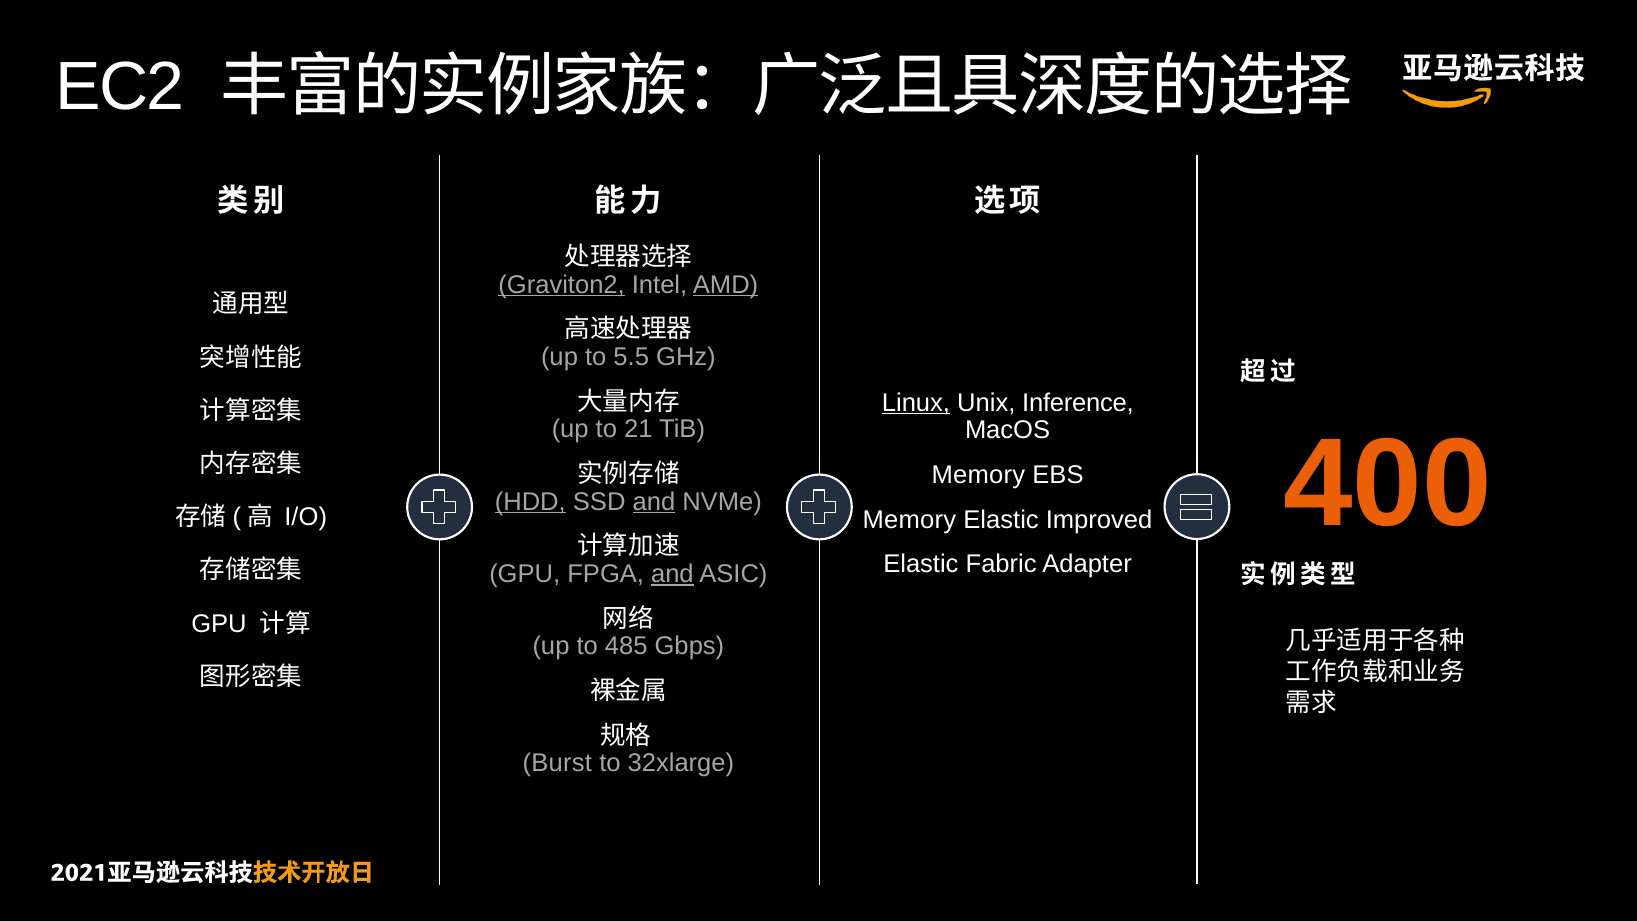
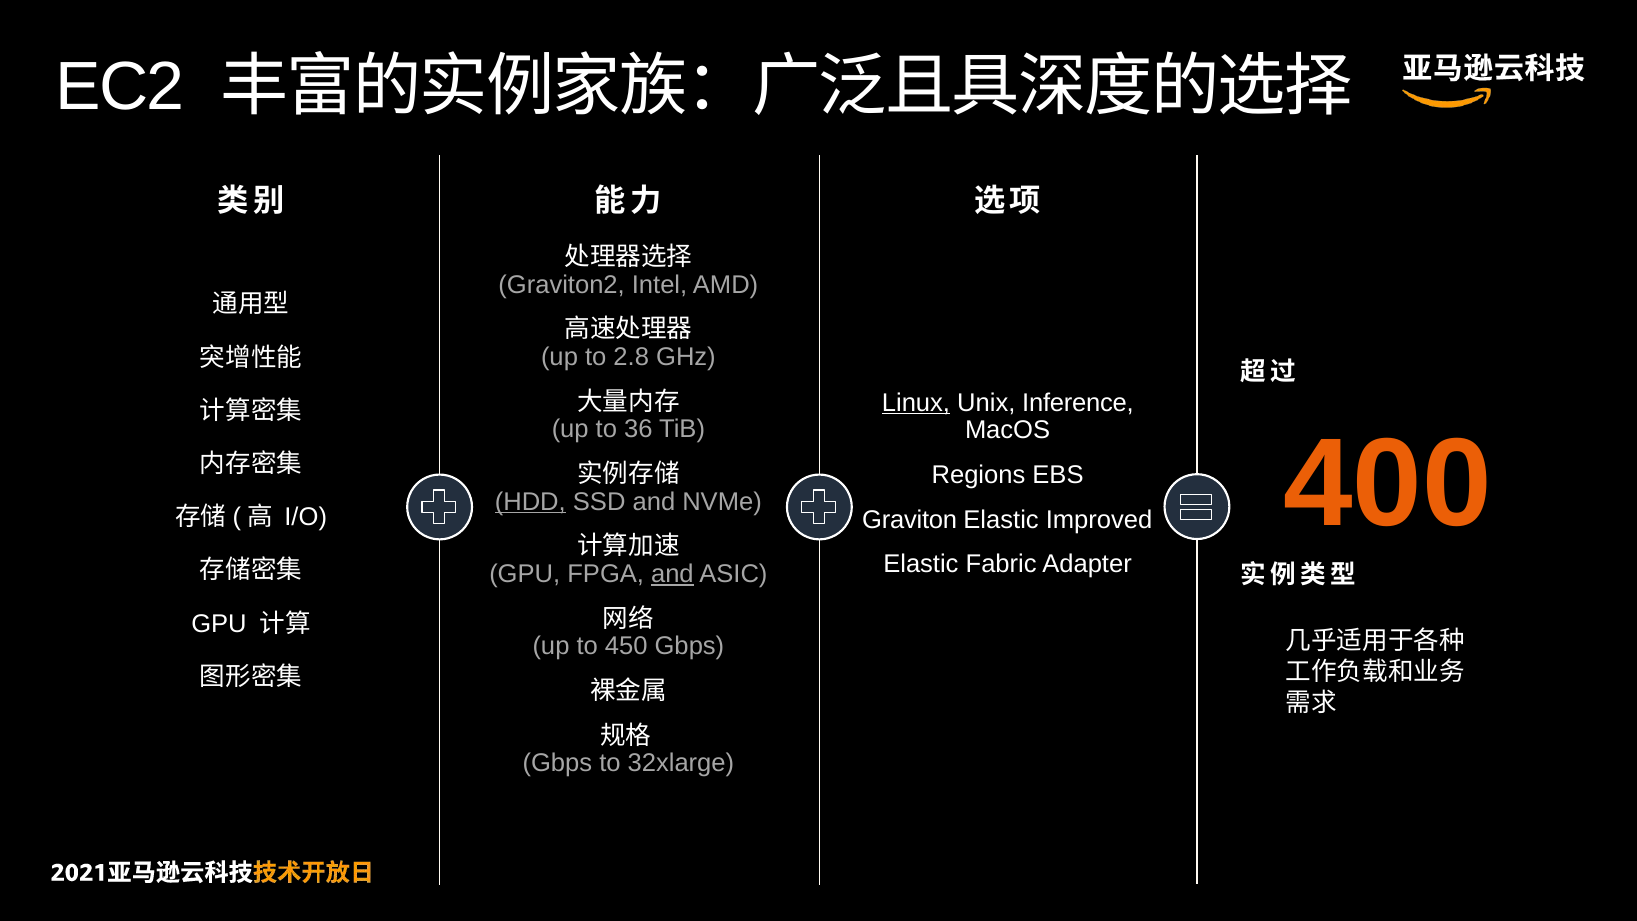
Graviton2 underline: present -> none
AMD underline: present -> none
5.5: 5.5 -> 2.8
21: 21 -> 36
Memory at (978, 475): Memory -> Regions
and at (654, 502) underline: present -> none
Memory at (909, 520): Memory -> Graviton
485: 485 -> 450
Burst at (557, 763): Burst -> Gbps
